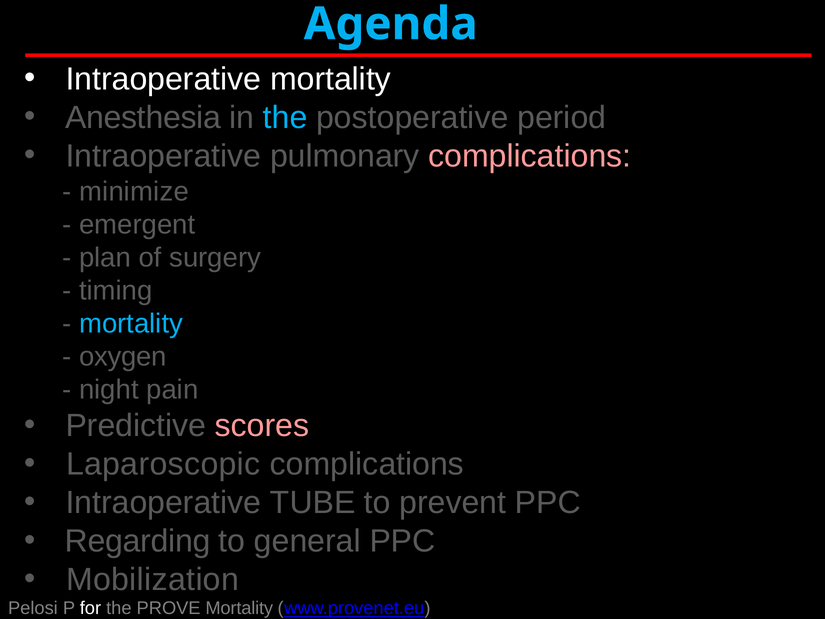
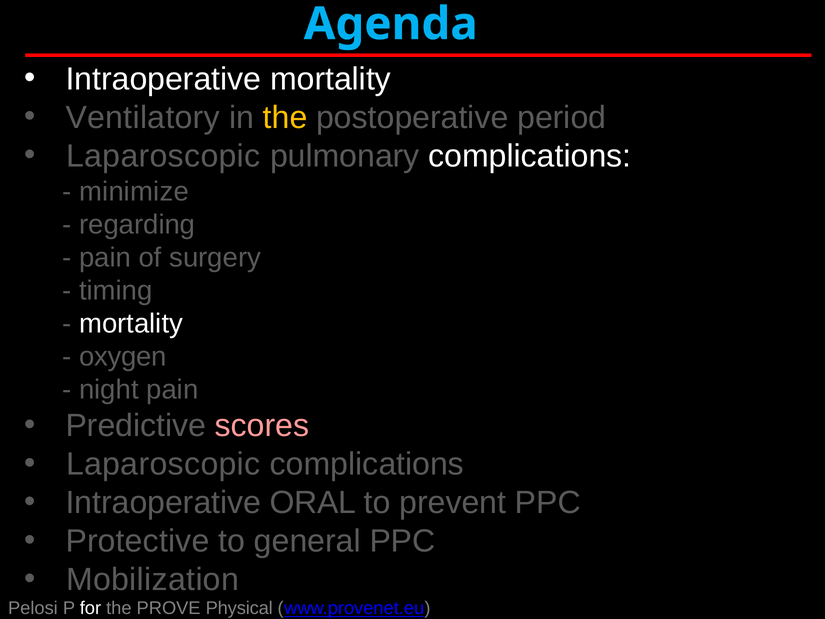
Anesthesia: Anesthesia -> Ventilatory
the at (285, 117) colour: light blue -> yellow
Intraoperative at (163, 156): Intraoperative -> Laparoscopic
complications at (530, 156) colour: pink -> white
emergent: emergent -> regarding
plan at (105, 257): plan -> pain
mortality at (131, 323) colour: light blue -> white
TUBE: TUBE -> ORAL
Regarding: Regarding -> Protective
PROVE Mortality: Mortality -> Physical
